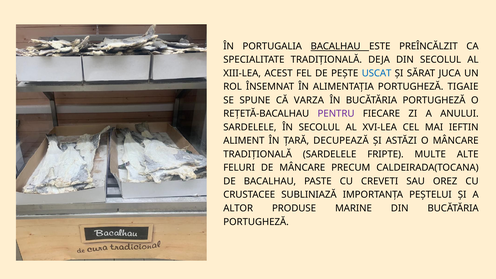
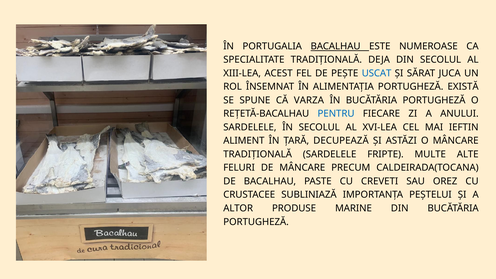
PREÎNCĂLZIT: PREÎNCĂLZIT -> NUMEROASE
TIGAIE: TIGAIE -> EXISTĂ
PENTRU colour: purple -> blue
